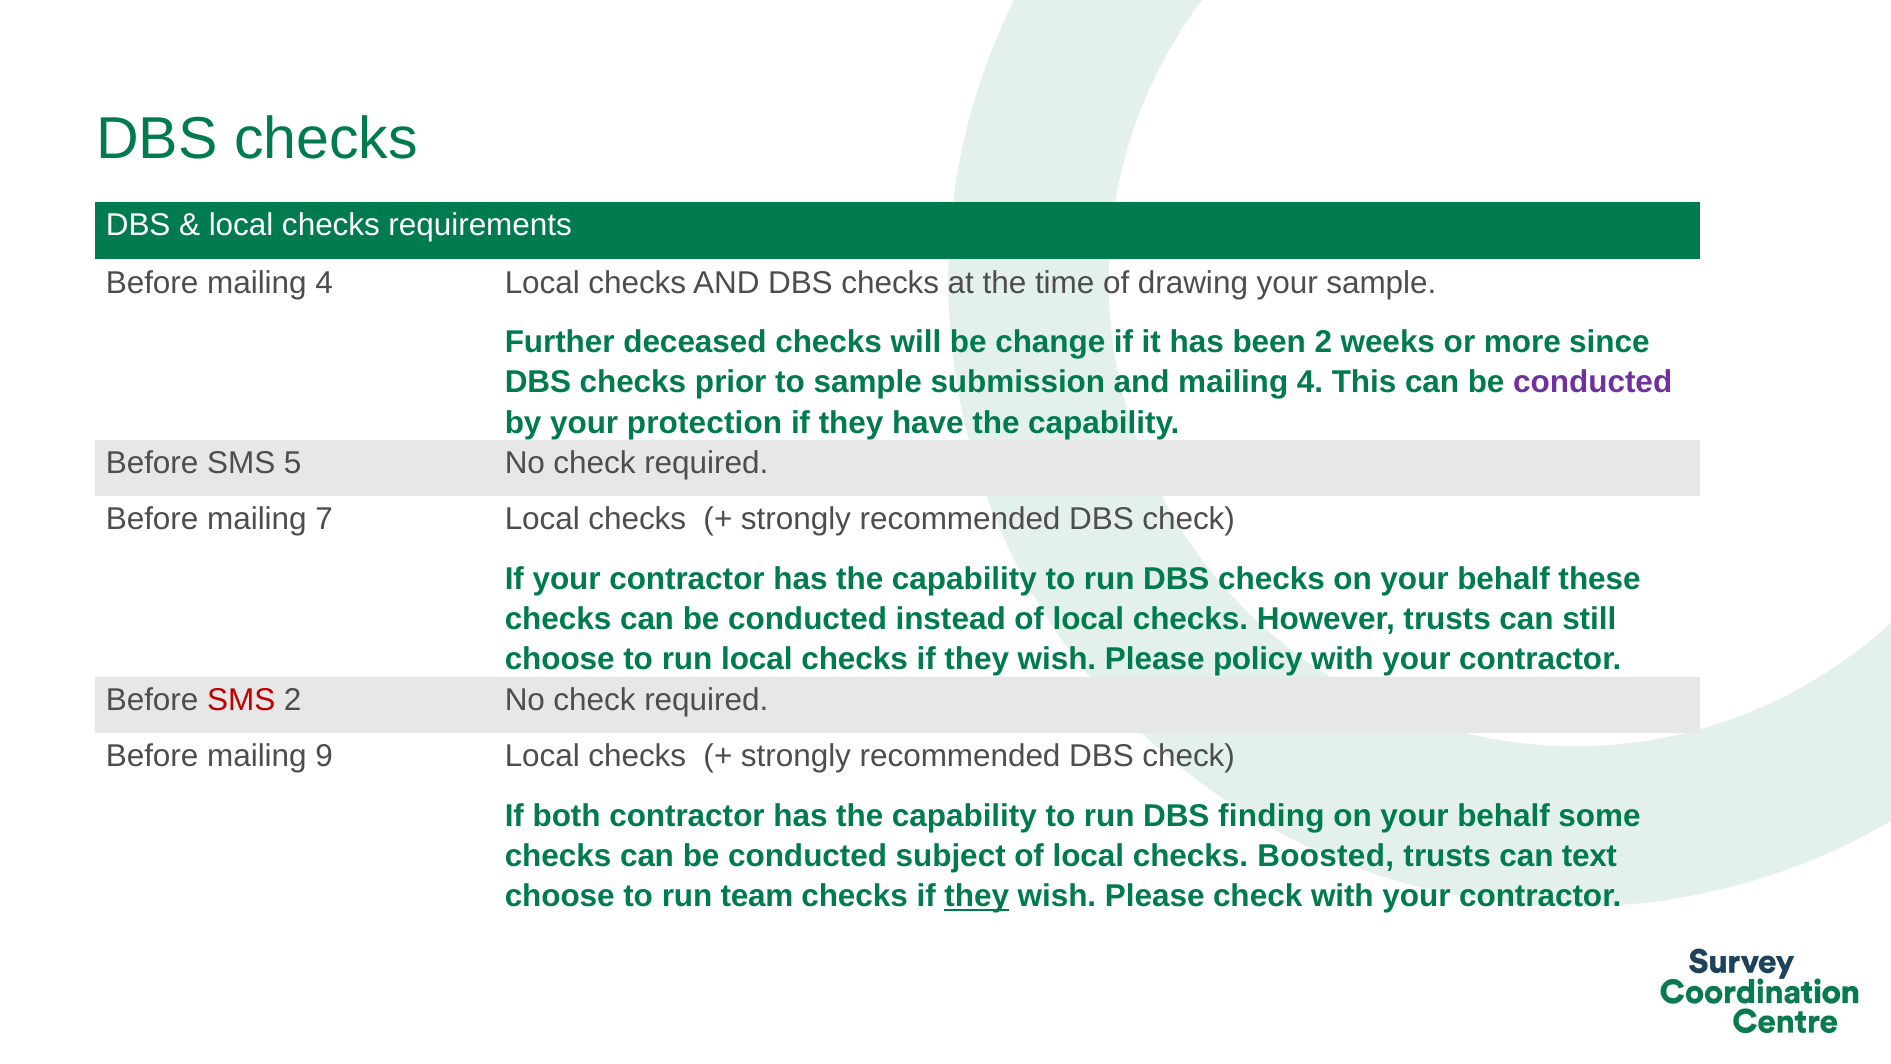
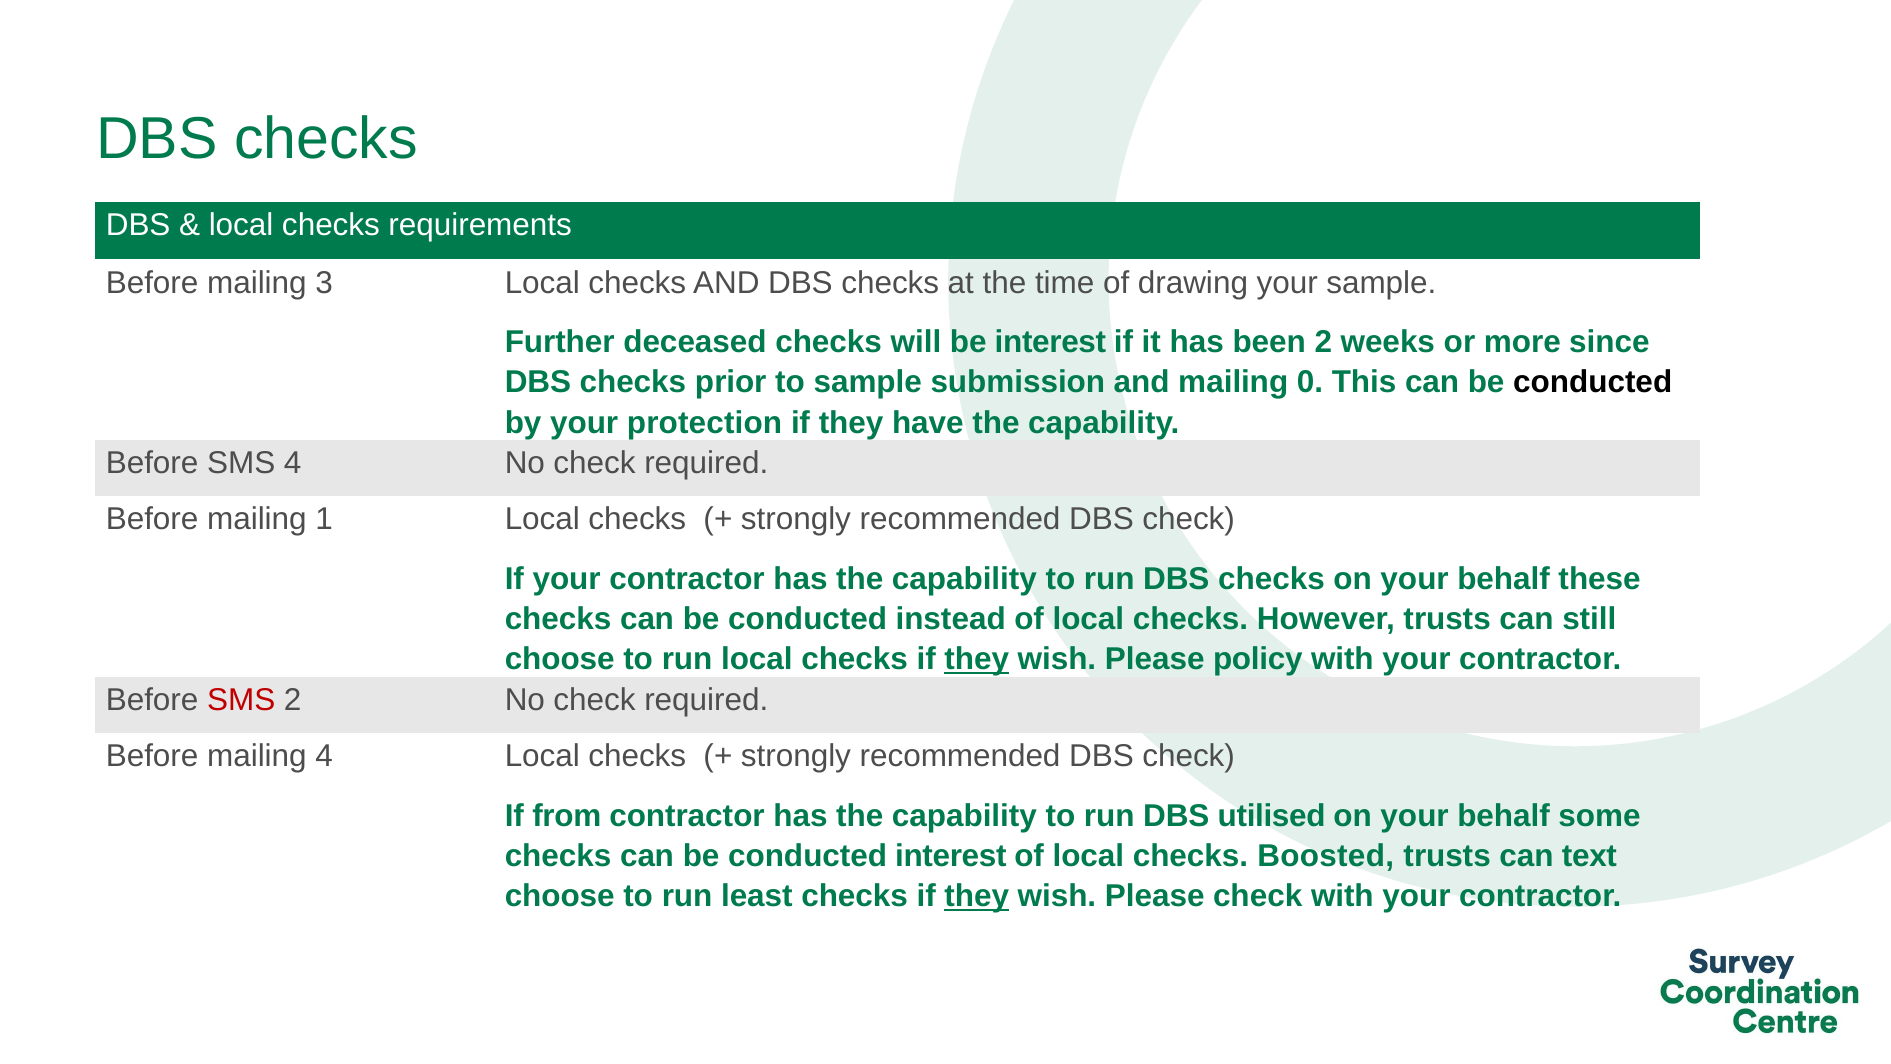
Before mailing 4: 4 -> 3
be change: change -> interest
and mailing 4: 4 -> 0
conducted at (1593, 382) colour: purple -> black
SMS 5: 5 -> 4
7: 7 -> 1
they at (977, 659) underline: none -> present
mailing 9: 9 -> 4
both: both -> from
finding: finding -> utilised
conducted subject: subject -> interest
team: team -> least
